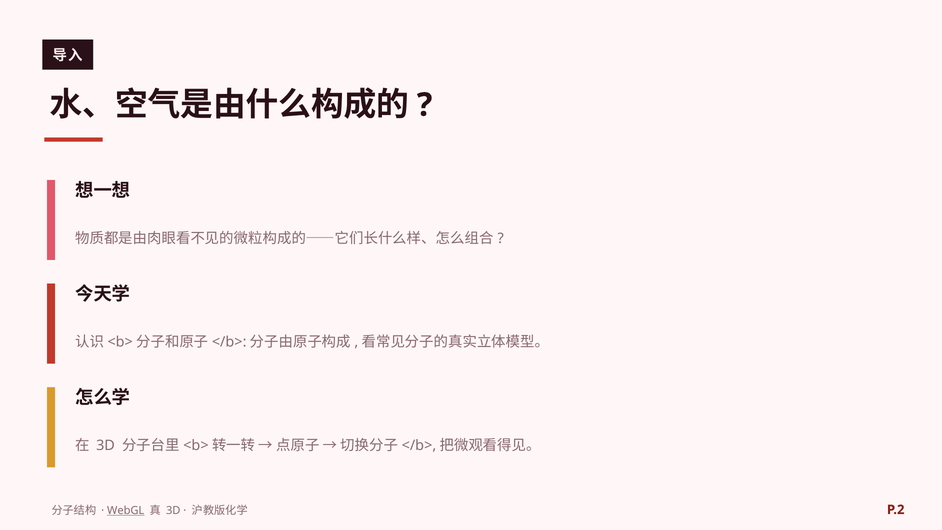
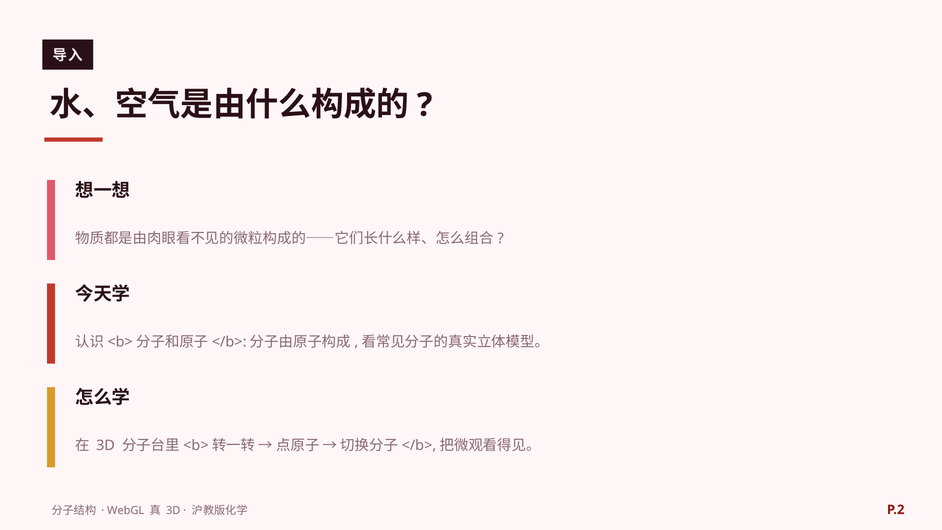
WebGL underline: present -> none
